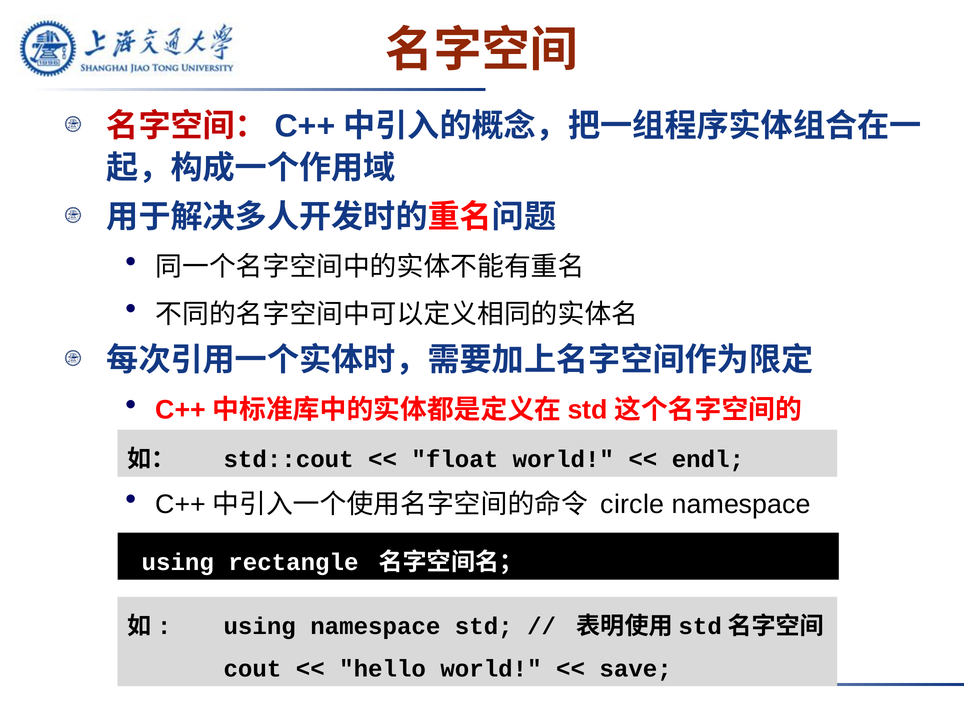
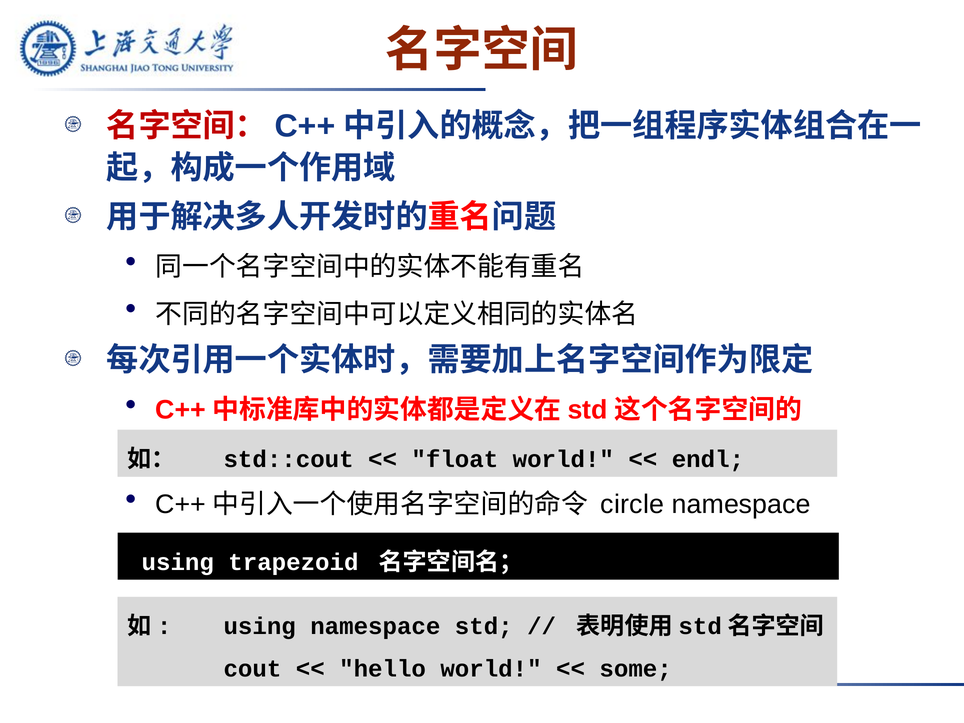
rectangle: rectangle -> trapezoid
save: save -> some
